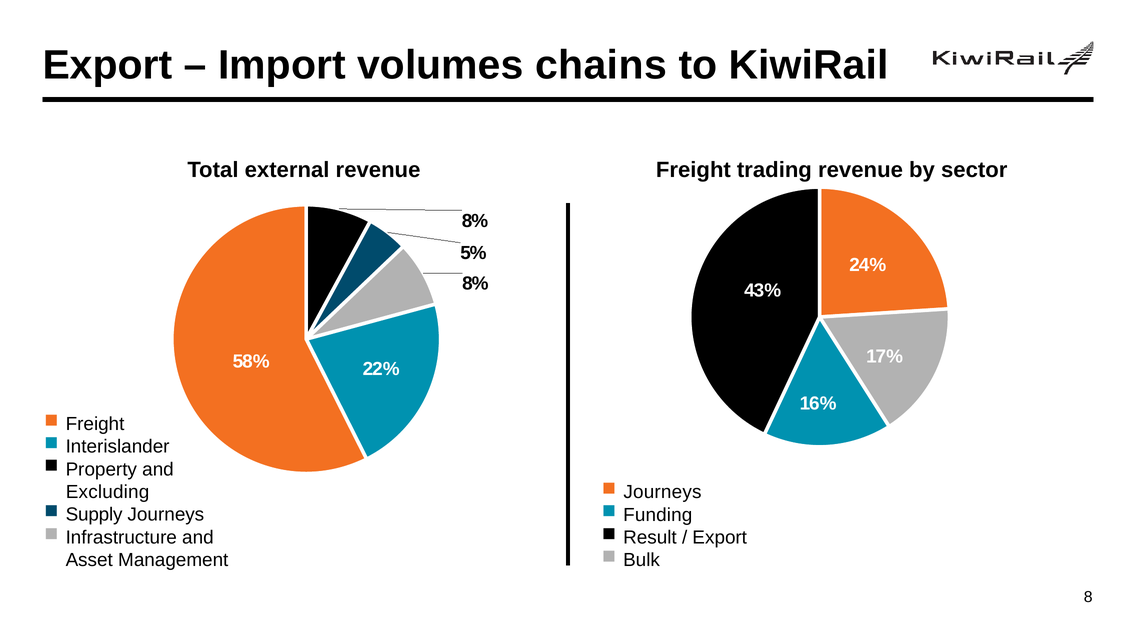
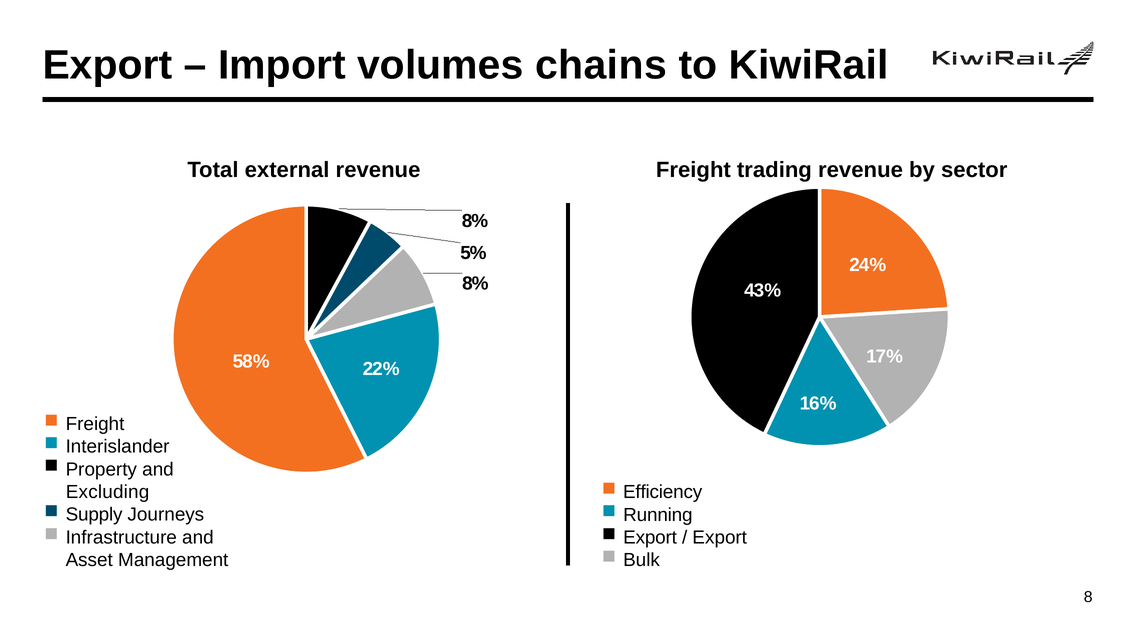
Journeys at (662, 492): Journeys -> Efficiency
Funding: Funding -> Running
Result at (650, 538): Result -> Export
